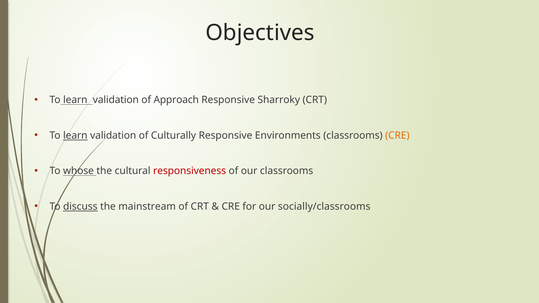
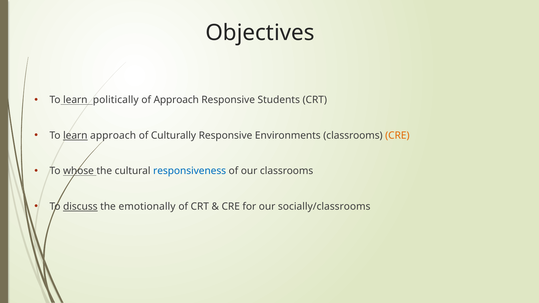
validation at (116, 100): validation -> politically
Sharroky: Sharroky -> Students
validation at (113, 136): validation -> approach
responsiveness colour: red -> blue
mainstream: mainstream -> emotionally
